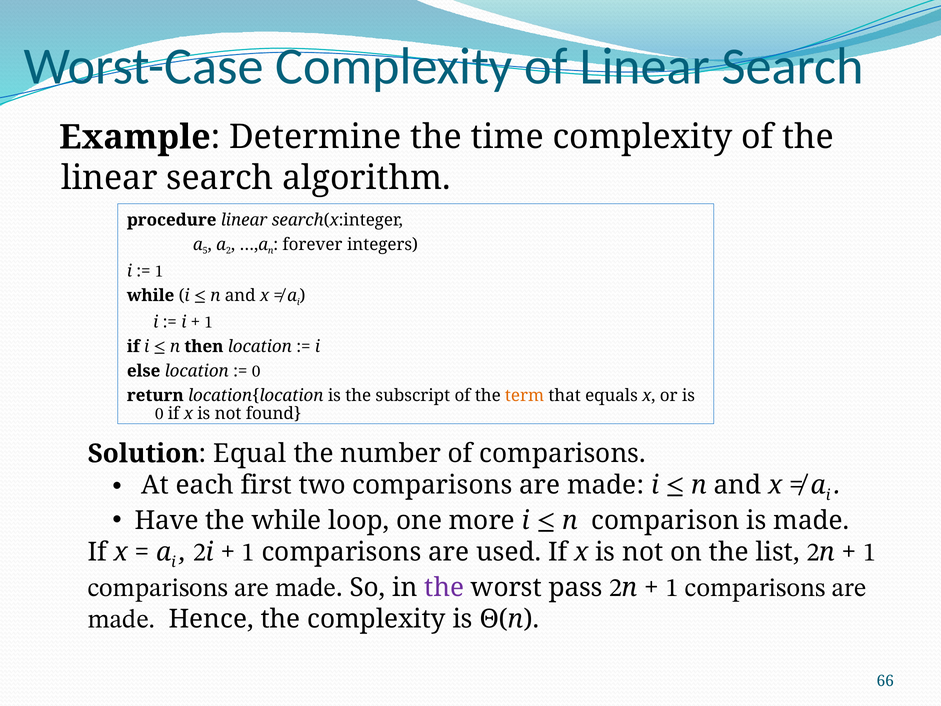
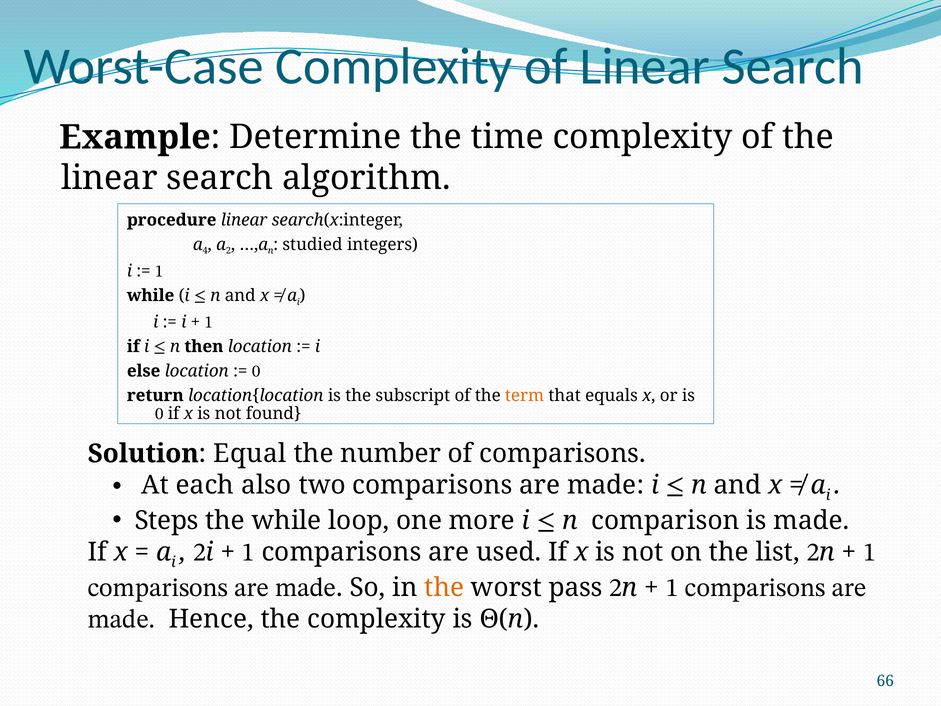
5: 5 -> 4
forever: forever -> studied
first: first -> also
Have: Have -> Steps
the at (444, 588) colour: purple -> orange
